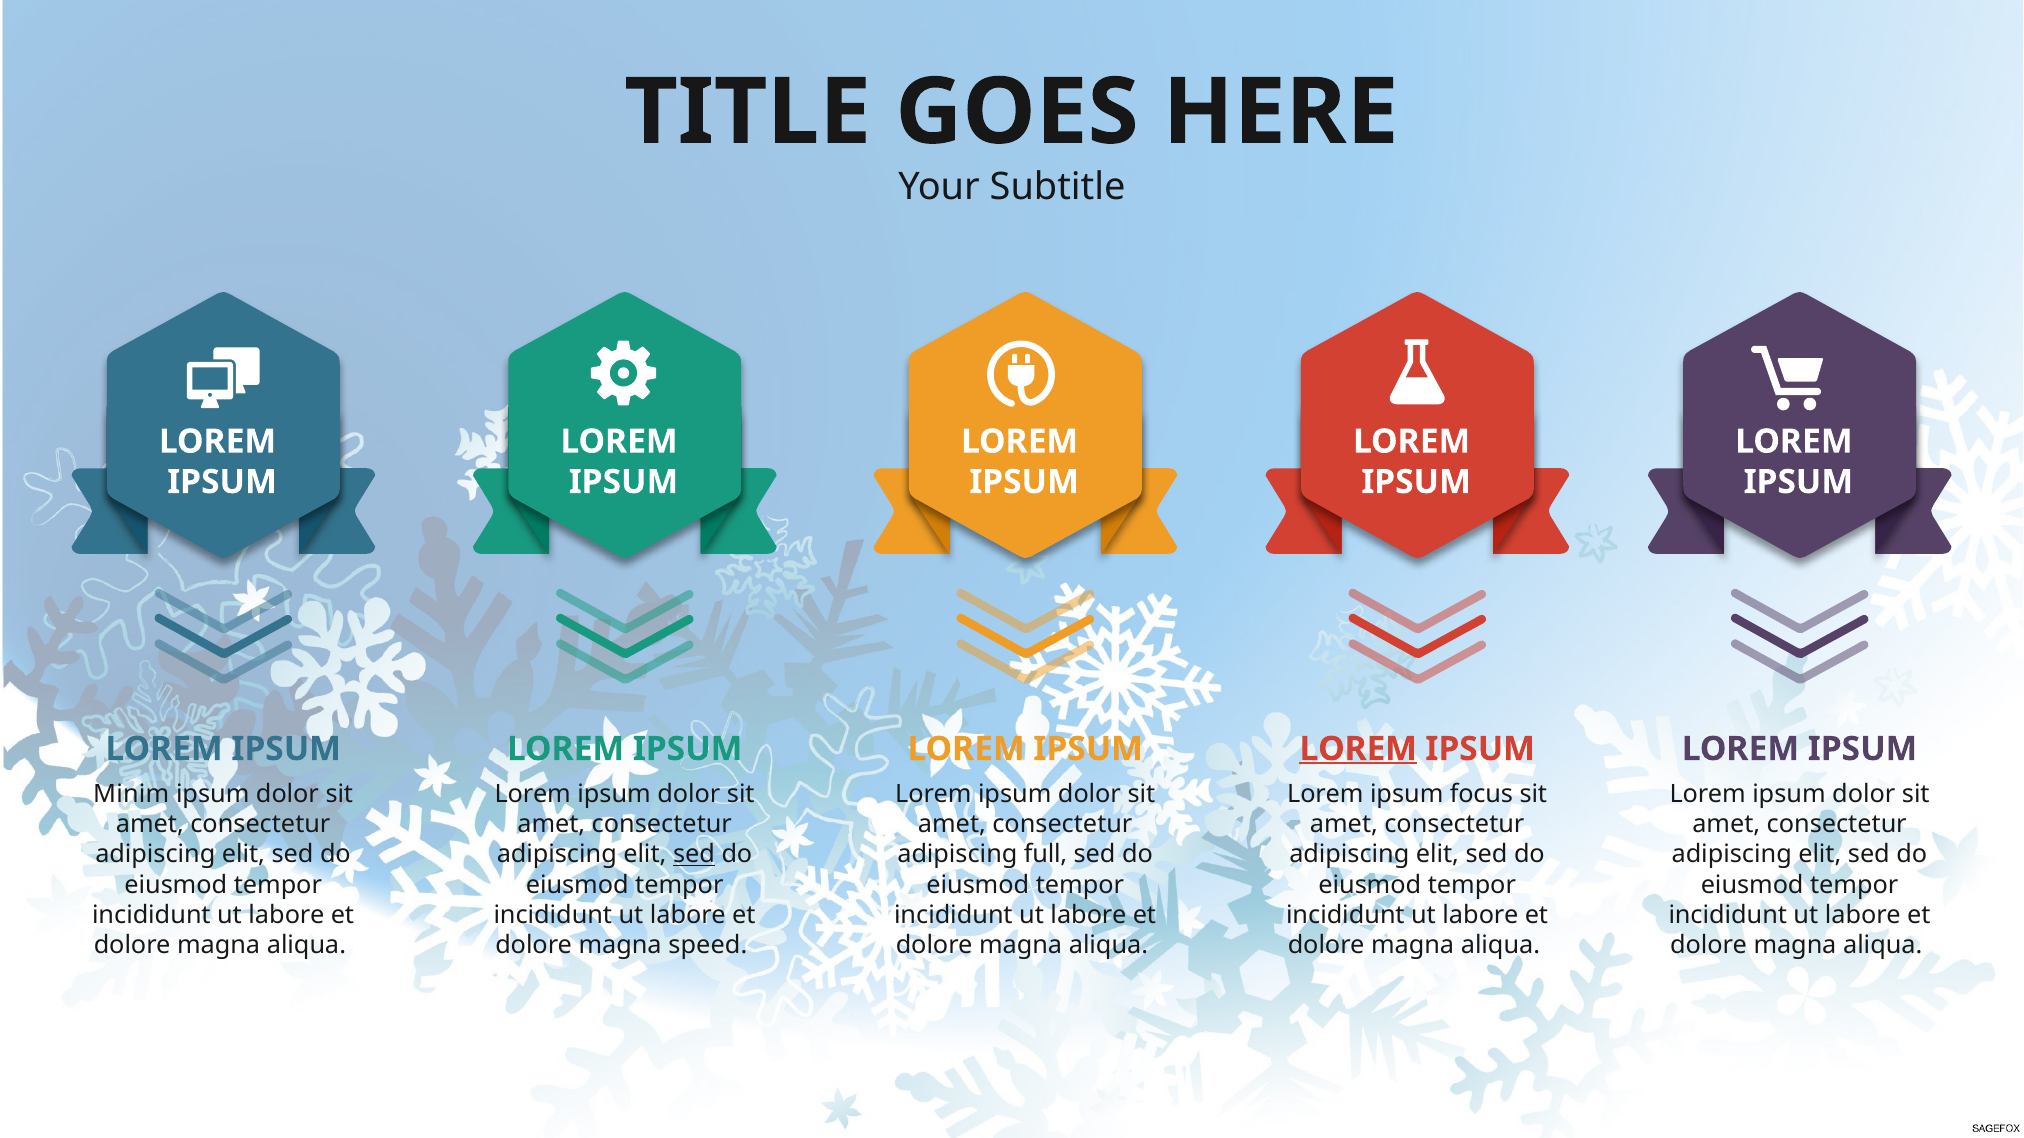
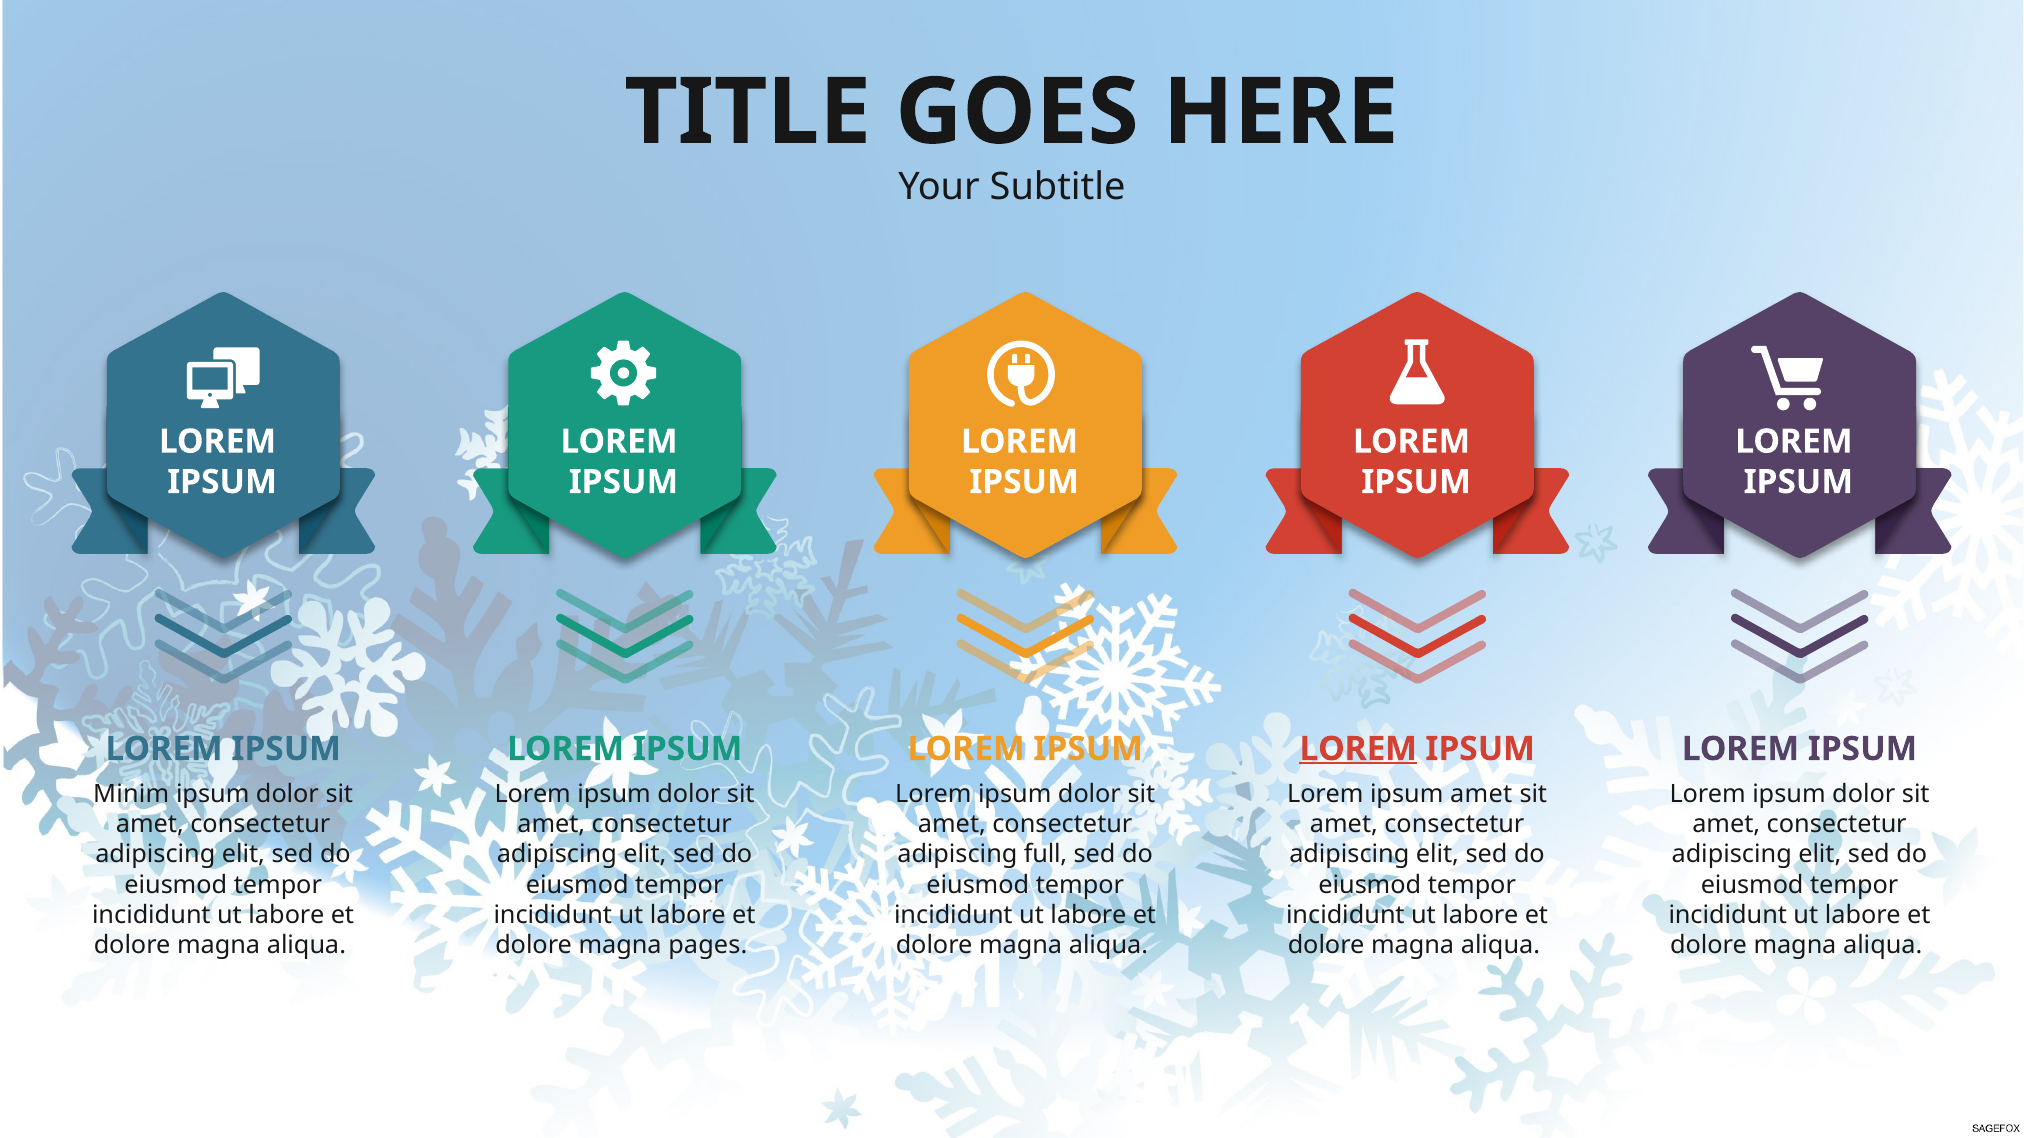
ipsum focus: focus -> amet
sed at (694, 855) underline: present -> none
speed: speed -> pages
